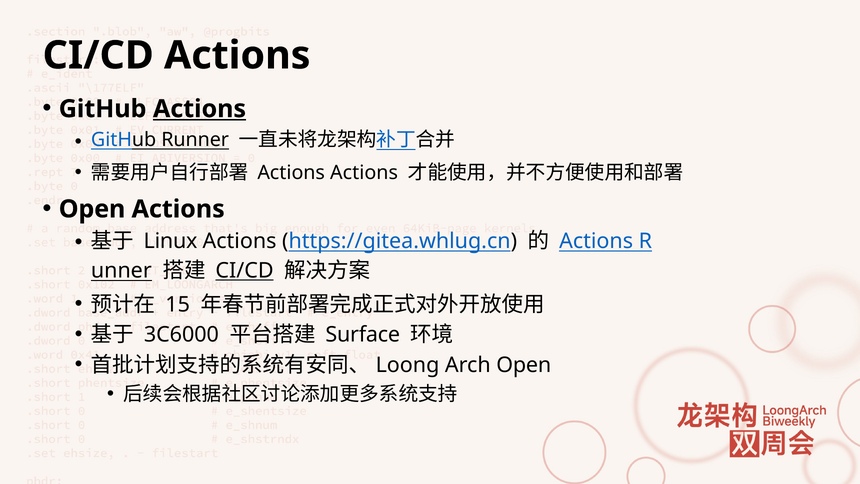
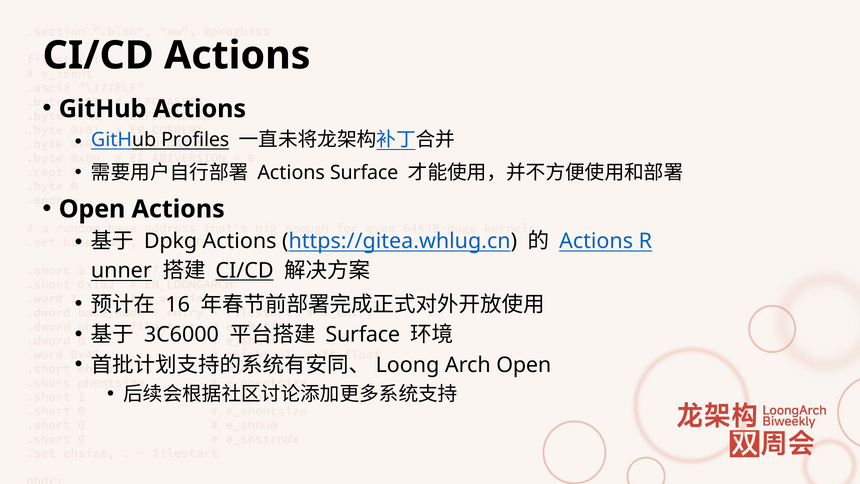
Actions at (200, 109) underline: present -> none
Runner: Runner -> Profiles
Actions Actions: Actions -> Surface
Linux: Linux -> Dpkg
15: 15 -> 16
